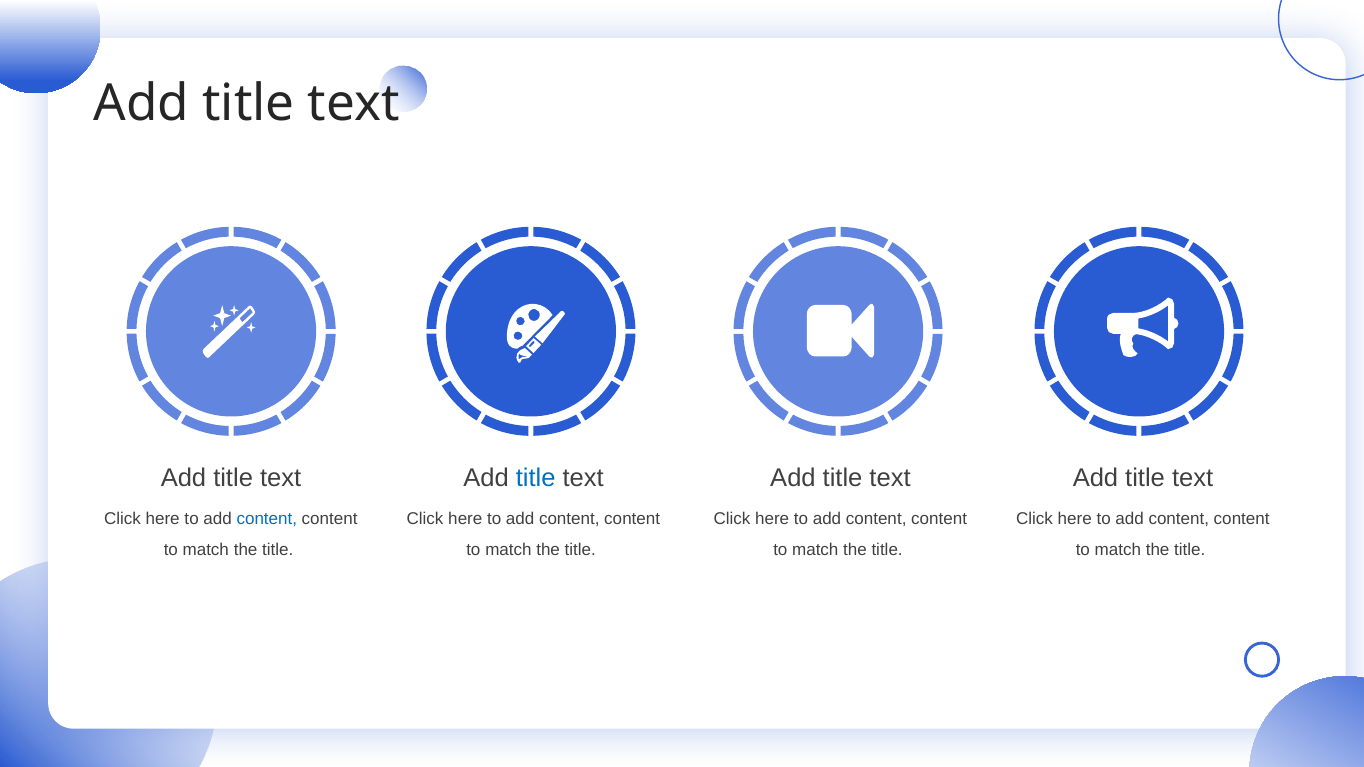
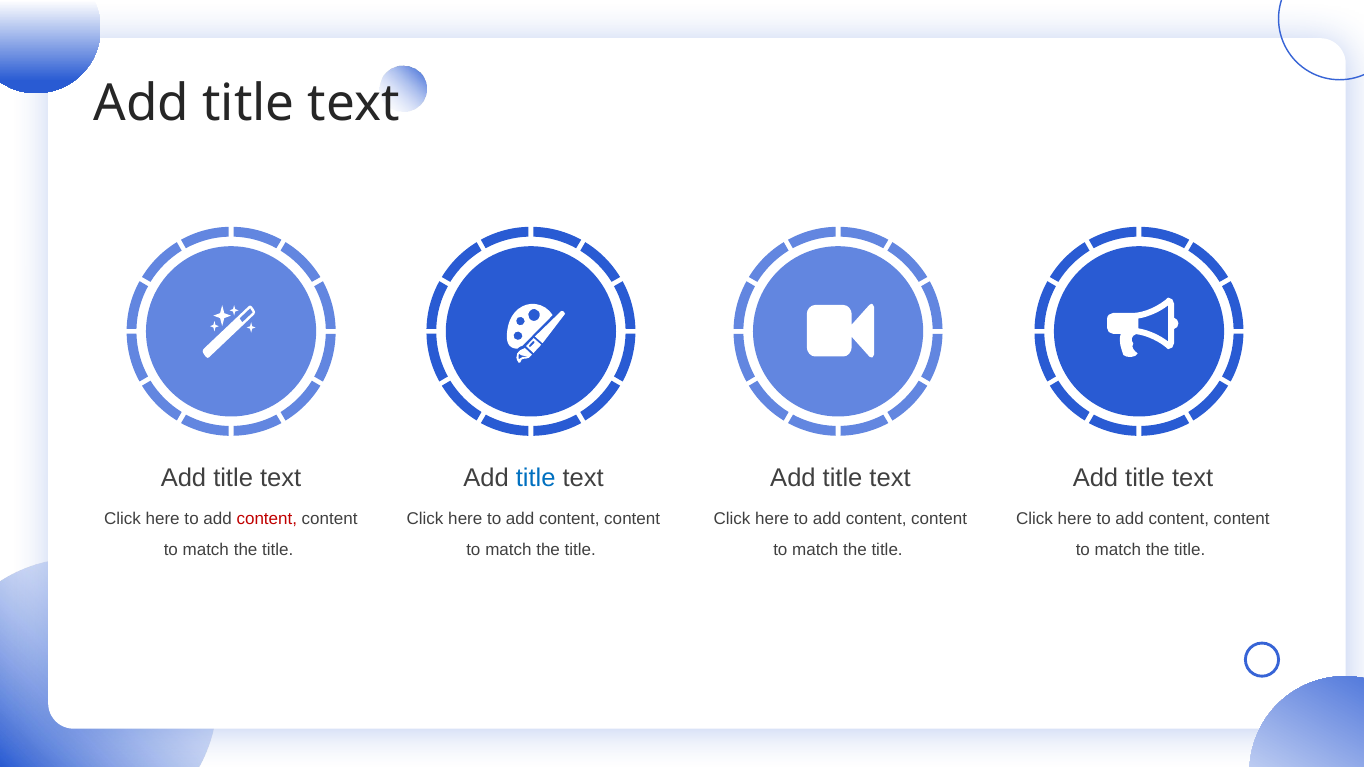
content at (267, 519) colour: blue -> red
